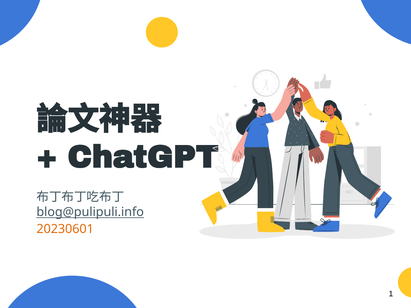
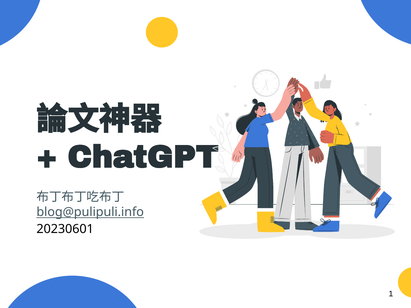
20230601 colour: orange -> black
